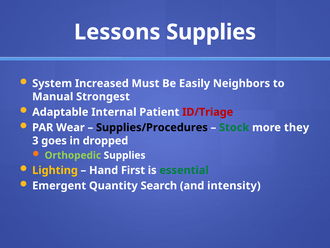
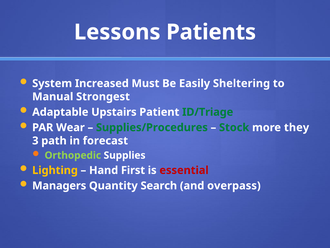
Lessons Supplies: Supplies -> Patients
Neighbors: Neighbors -> Sheltering
Internal: Internal -> Upstairs
ID/Triage colour: red -> green
Supplies/Procedures colour: black -> green
goes: goes -> path
dropped: dropped -> forecast
essential colour: green -> red
Emergent: Emergent -> Managers
intensity: intensity -> overpass
